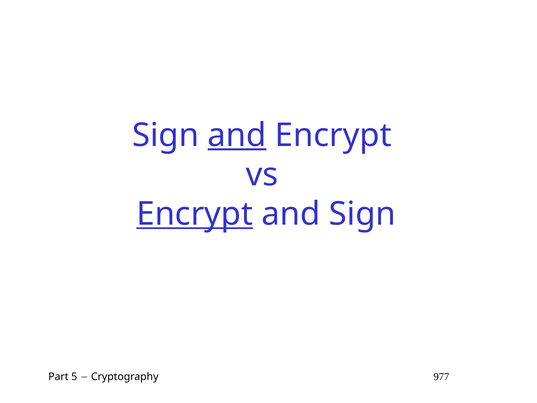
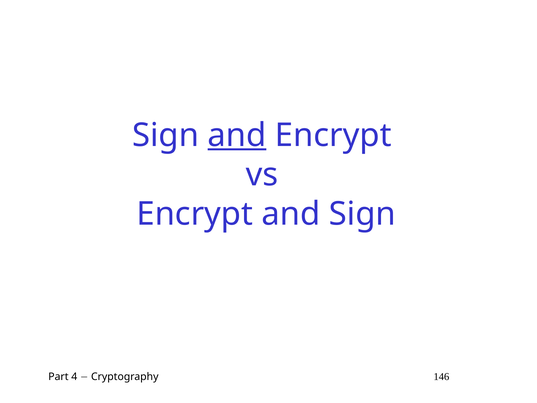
Encrypt at (195, 214) underline: present -> none
5: 5 -> 4
977: 977 -> 146
